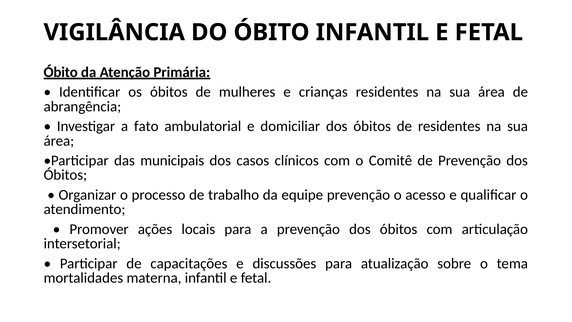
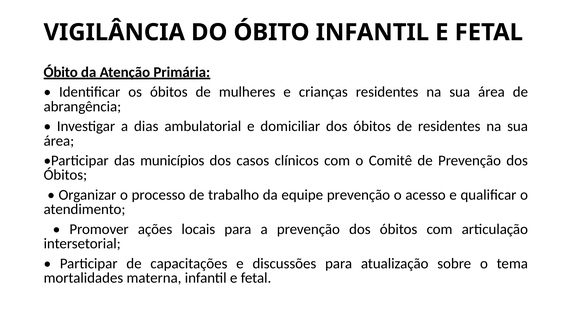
fato: fato -> dias
municipais: municipais -> municípios
